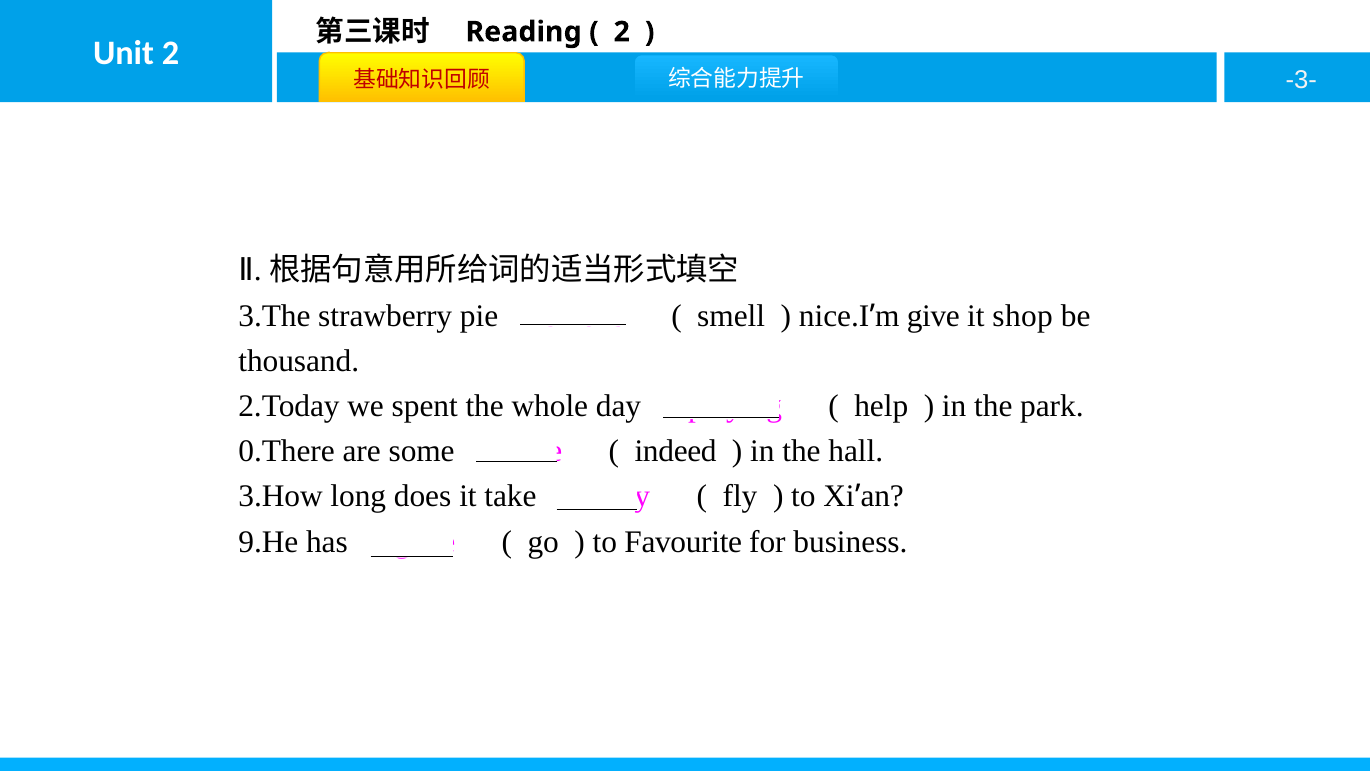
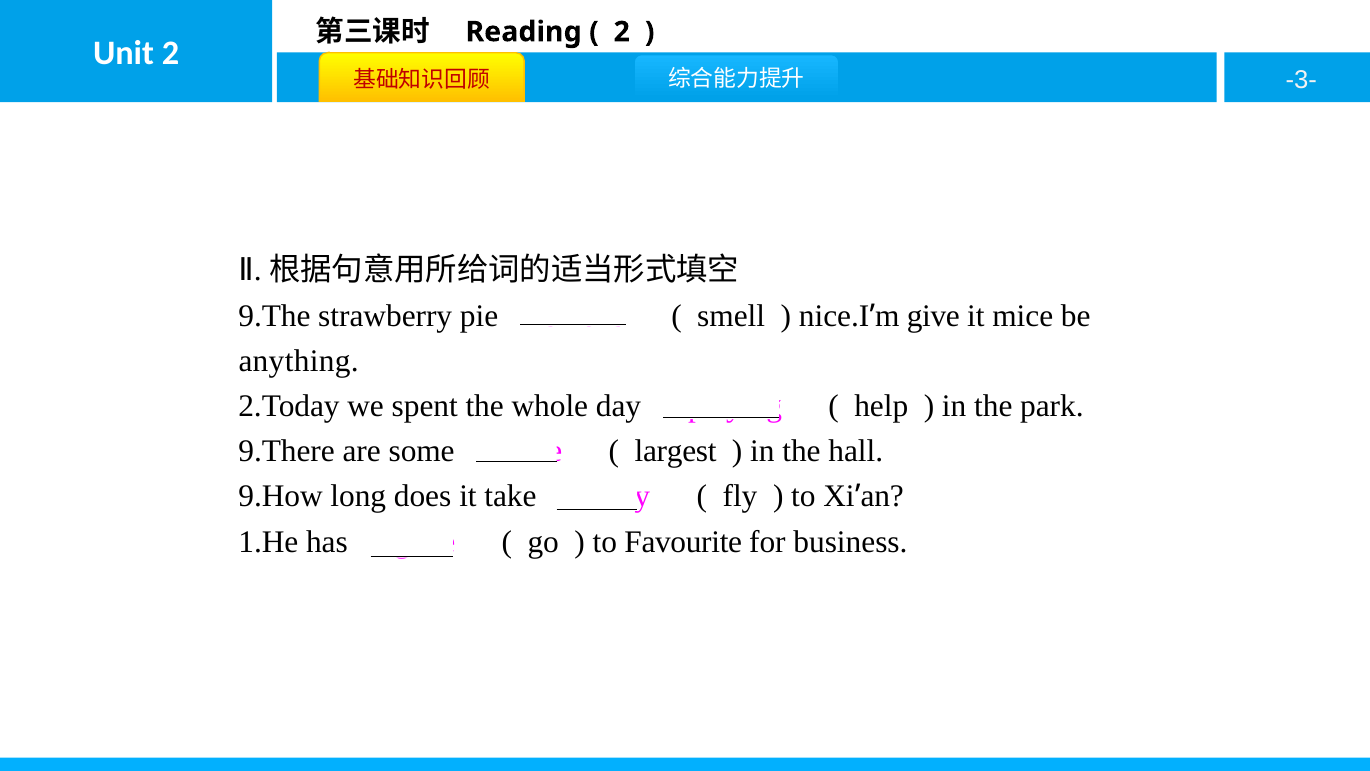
3.The: 3.The -> 9.The
it shop: shop -> mice
thousand: thousand -> anything
0.There: 0.There -> 9.There
indeed: indeed -> largest
3.How: 3.How -> 9.How
9.He: 9.He -> 1.He
